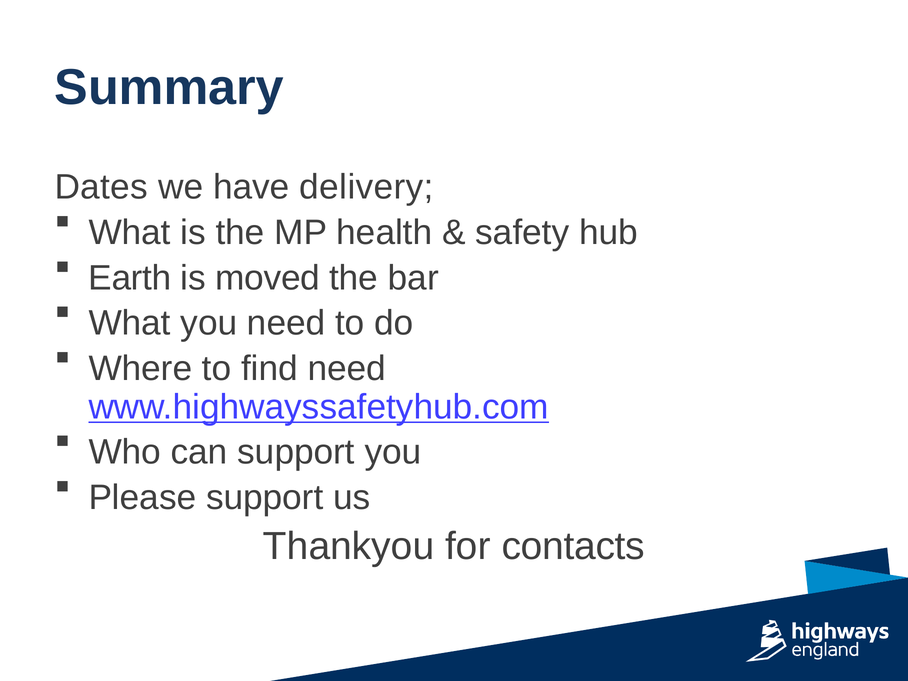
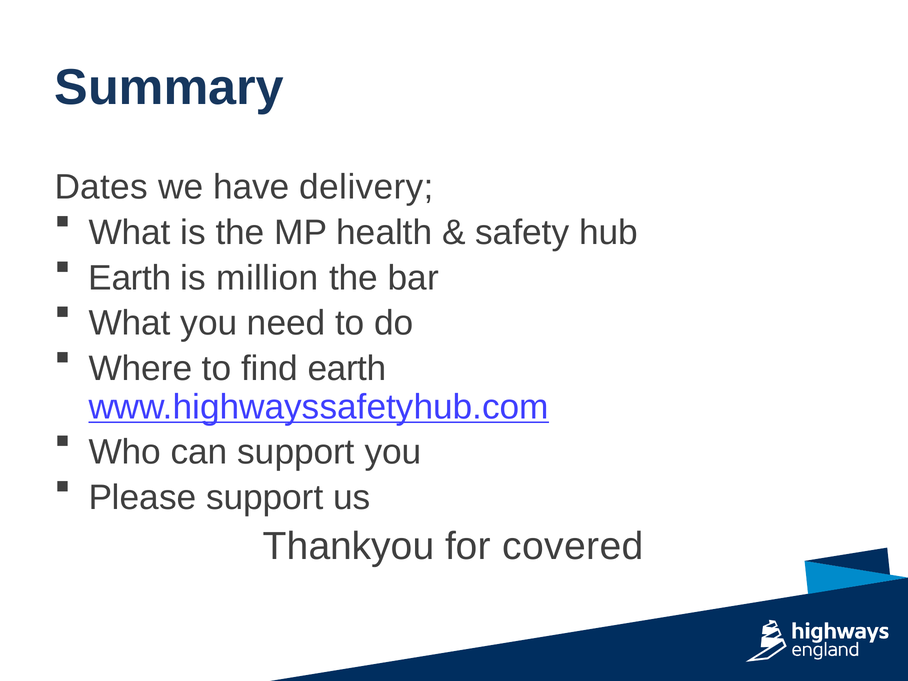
moved: moved -> million
find need: need -> earth
contacts: contacts -> covered
